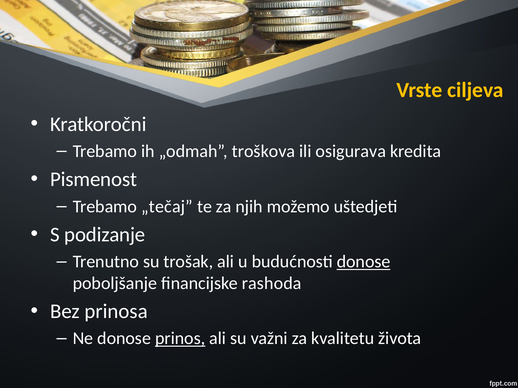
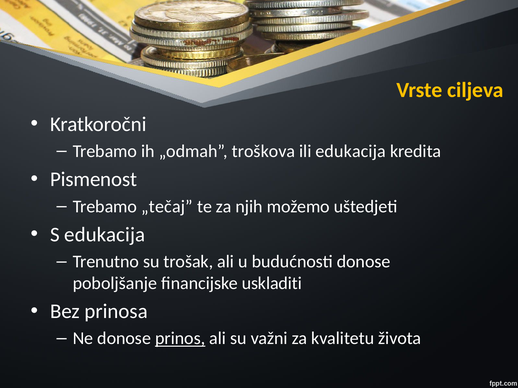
ili osigurava: osigurava -> edukacija
S podizanje: podizanje -> edukacija
donose at (364, 262) underline: present -> none
rashoda: rashoda -> uskladiti
